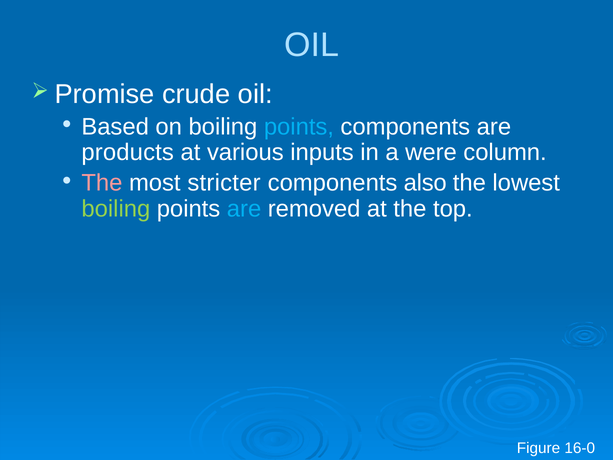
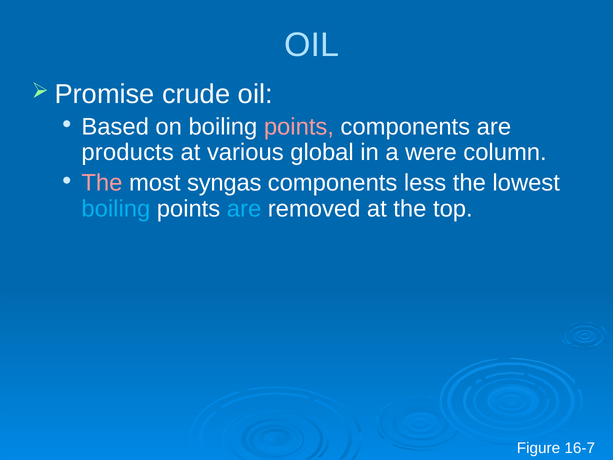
points at (299, 127) colour: light blue -> pink
inputs: inputs -> global
stricter: stricter -> syngas
also: also -> less
boiling at (116, 209) colour: light green -> light blue
16-0: 16-0 -> 16-7
